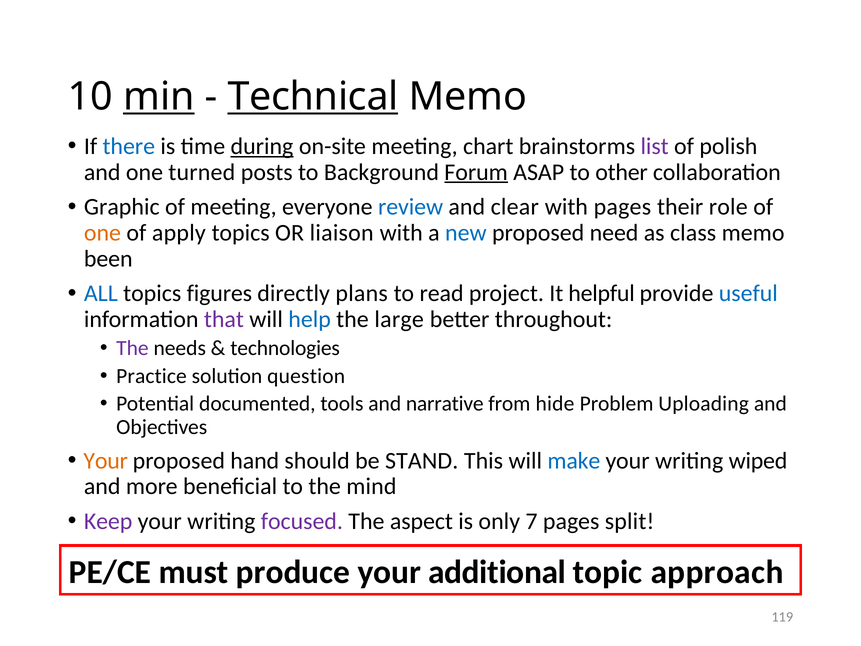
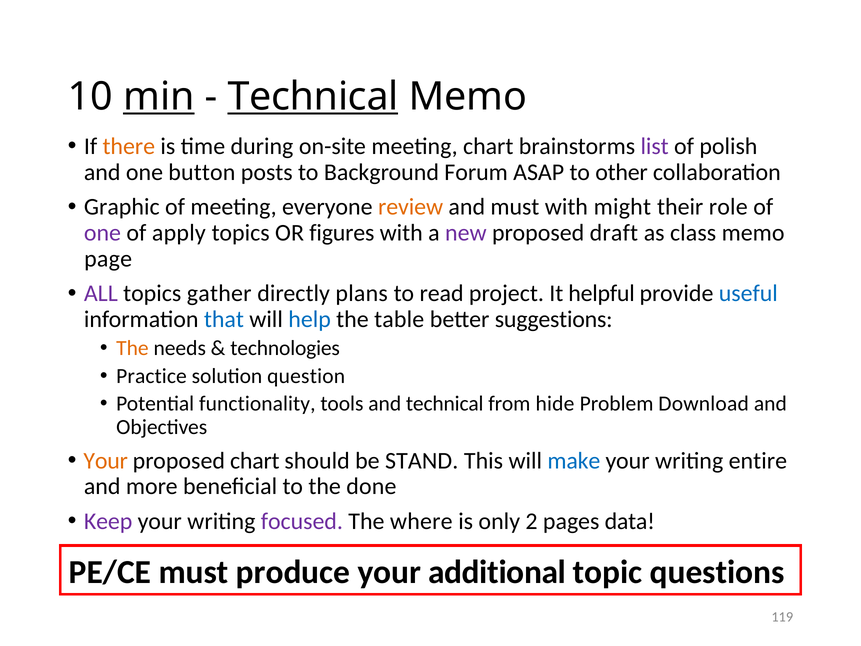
there colour: blue -> orange
during underline: present -> none
turned: turned -> button
Forum underline: present -> none
review colour: blue -> orange
and clear: clear -> must
with pages: pages -> might
one at (102, 233) colour: orange -> purple
liaison: liaison -> figures
new colour: blue -> purple
need: need -> draft
been: been -> page
ALL colour: blue -> purple
figures: figures -> gather
that colour: purple -> blue
large: large -> table
throughout: throughout -> suggestions
The at (132, 348) colour: purple -> orange
documented: documented -> functionality
and narrative: narrative -> technical
Uploading: Uploading -> Download
proposed hand: hand -> chart
wiped: wiped -> entire
mind: mind -> done
aspect: aspect -> where
7: 7 -> 2
split: split -> data
approach: approach -> questions
